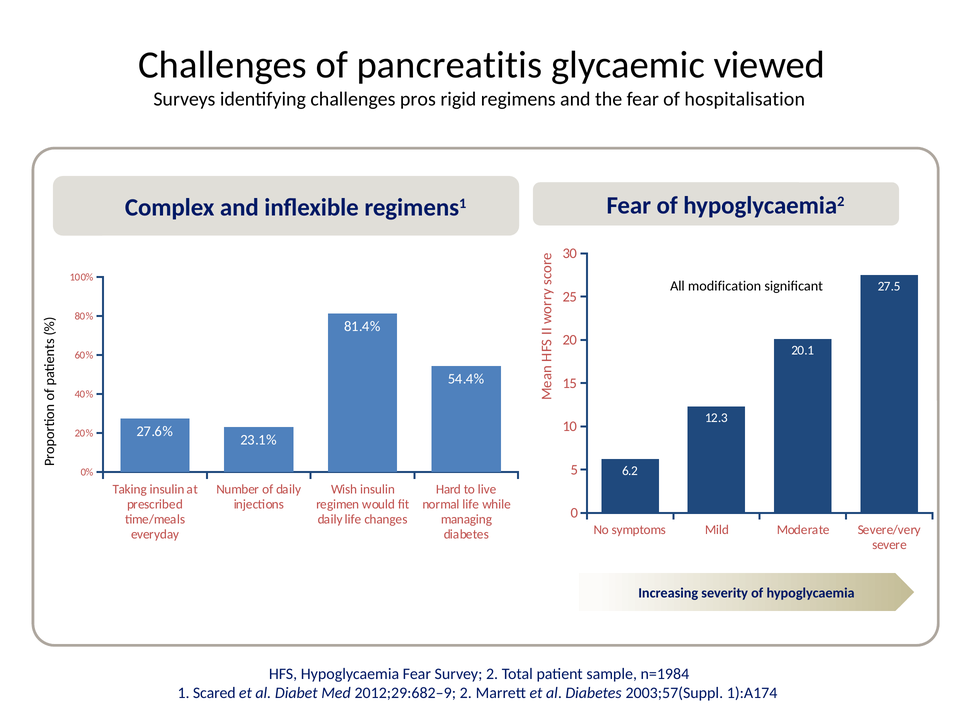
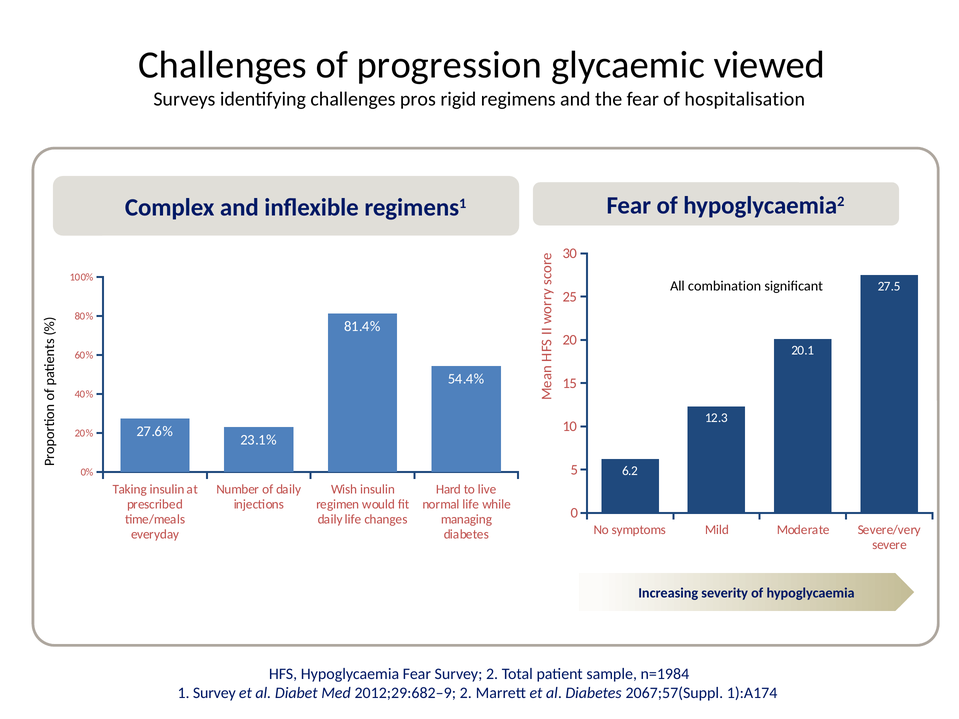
pancreatitis: pancreatitis -> progression
modification: modification -> combination
1 Scared: Scared -> Survey
2003;57(Suppl: 2003;57(Suppl -> 2067;57(Suppl
